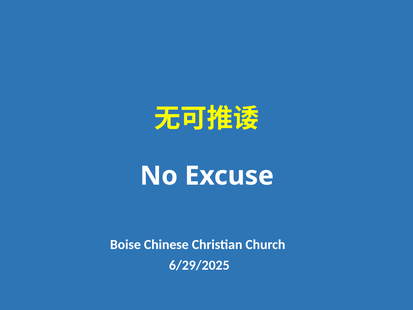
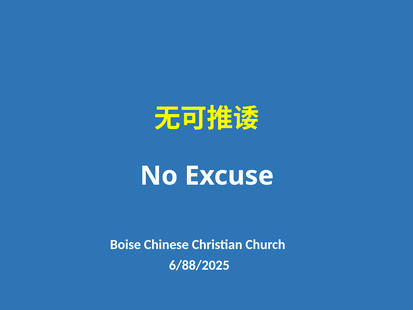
6/29/2025: 6/29/2025 -> 6/88/2025
